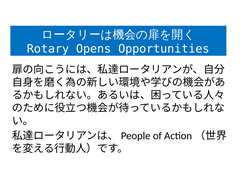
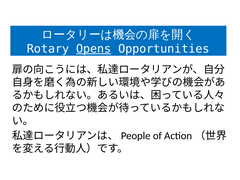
Opens underline: none -> present
